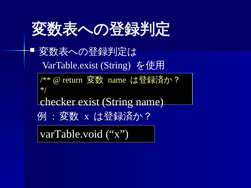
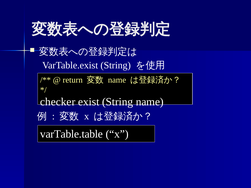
varTable.void: varTable.void -> varTable.table
